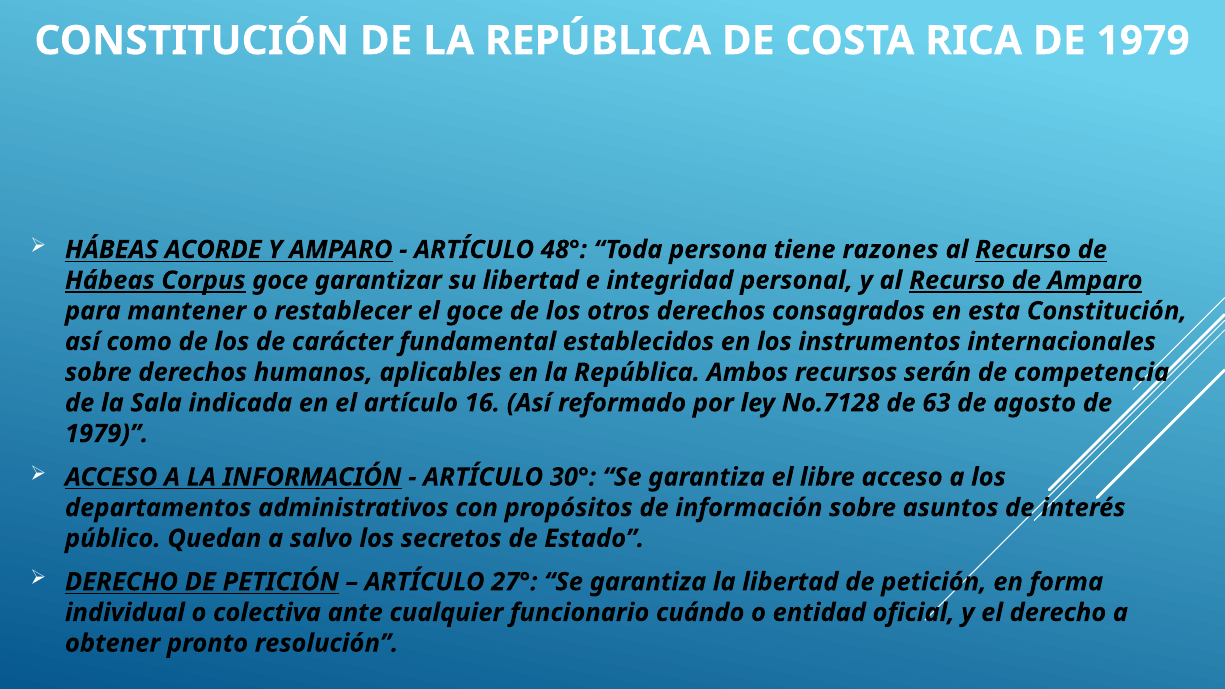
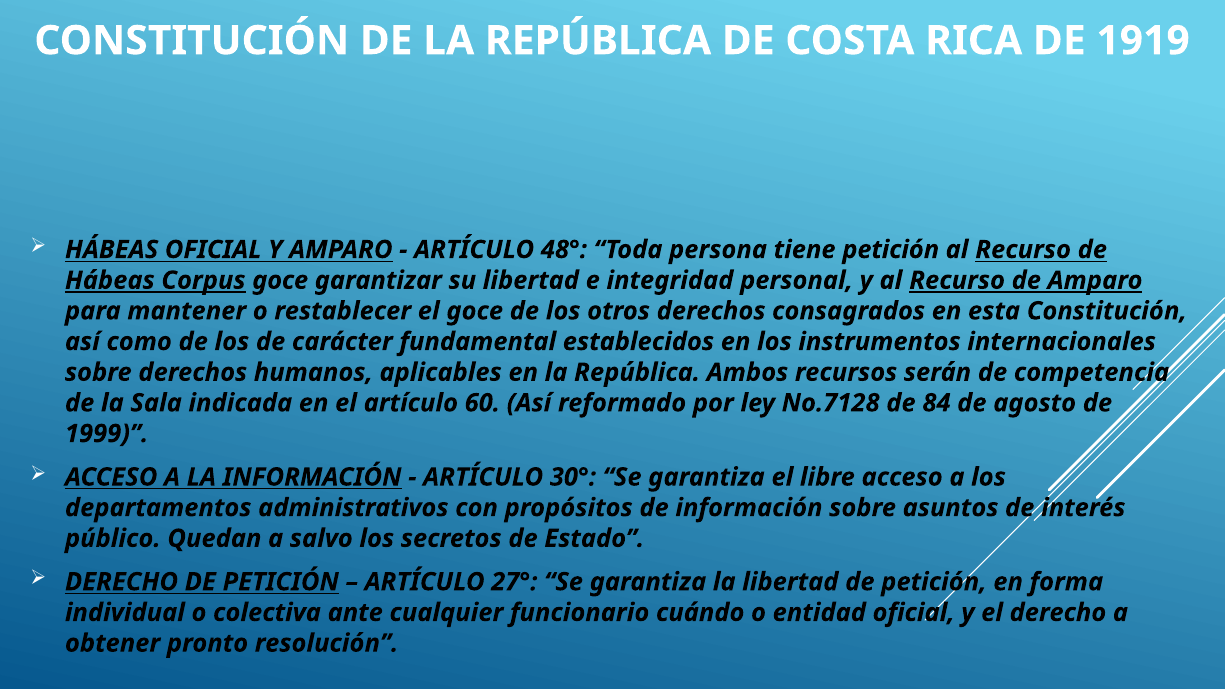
RICA DE 1979: 1979 -> 1919
HÁBEAS ACORDE: ACORDE -> OFICIAL
tiene razones: razones -> petición
16: 16 -> 60
63: 63 -> 84
1979 at (107, 434): 1979 -> 1999
